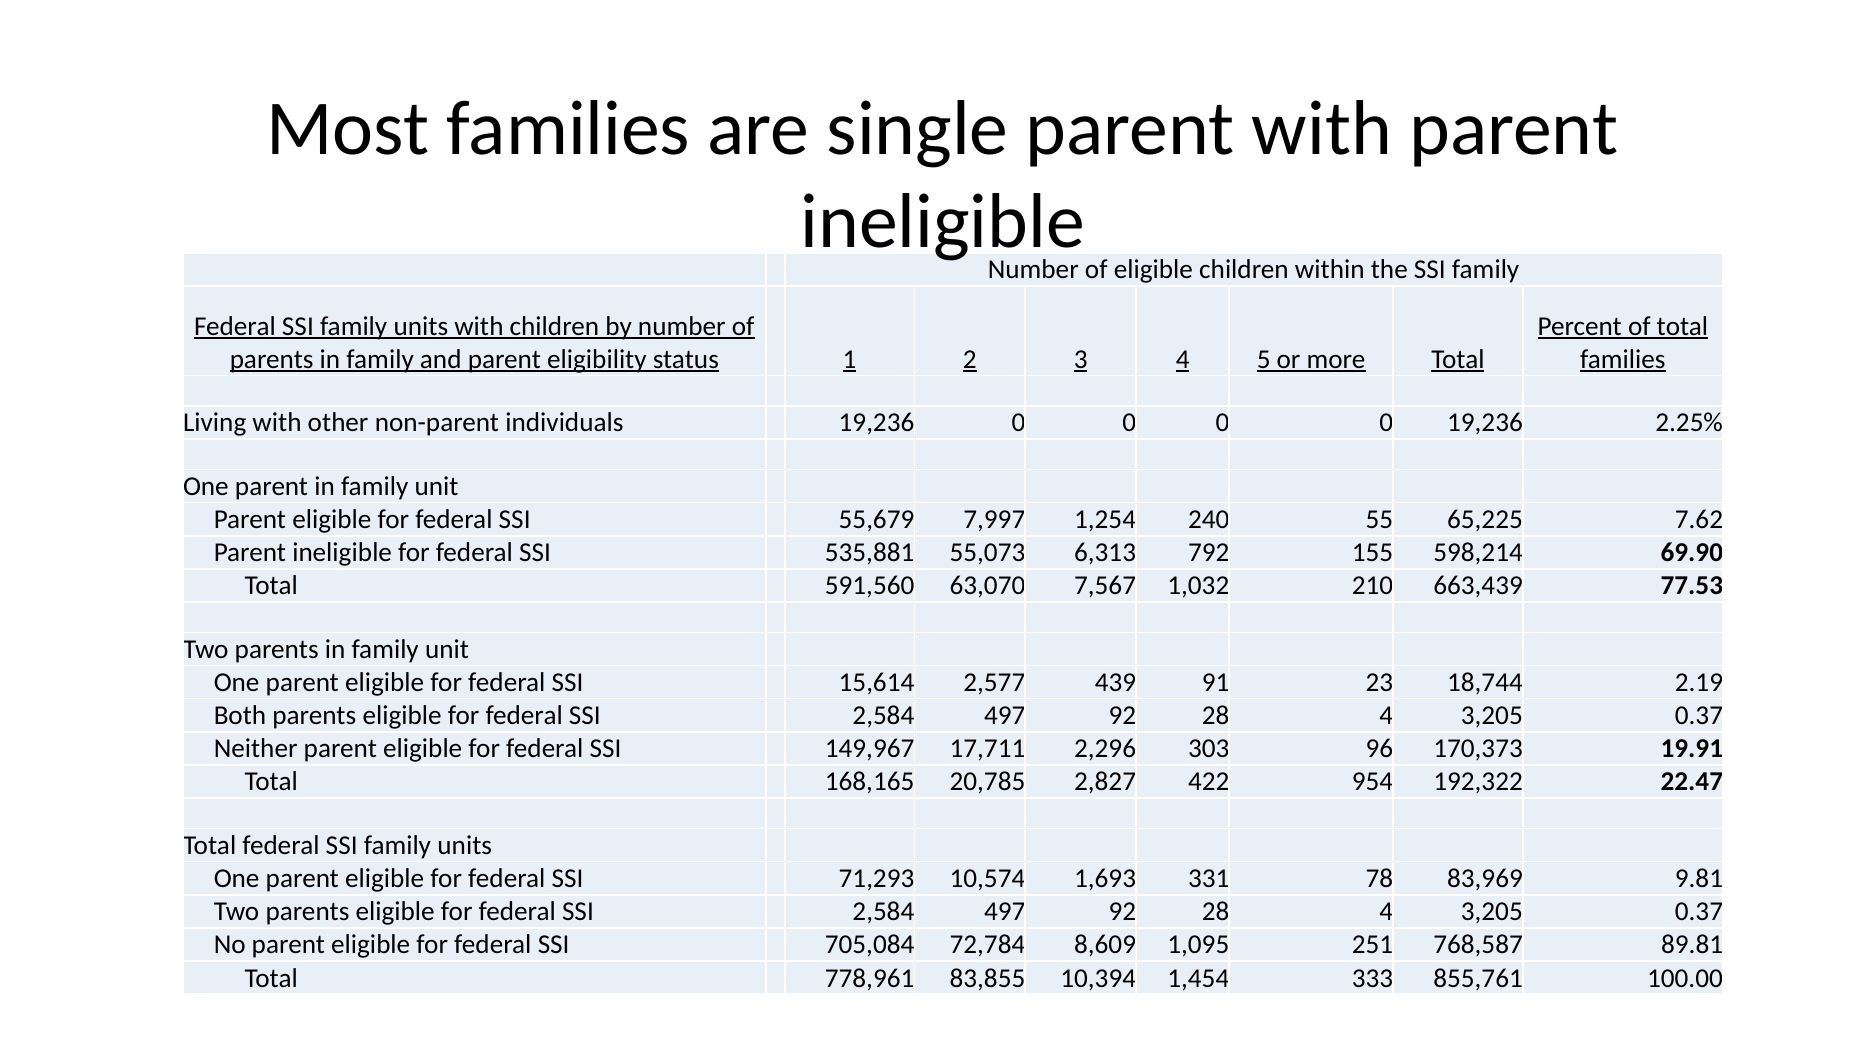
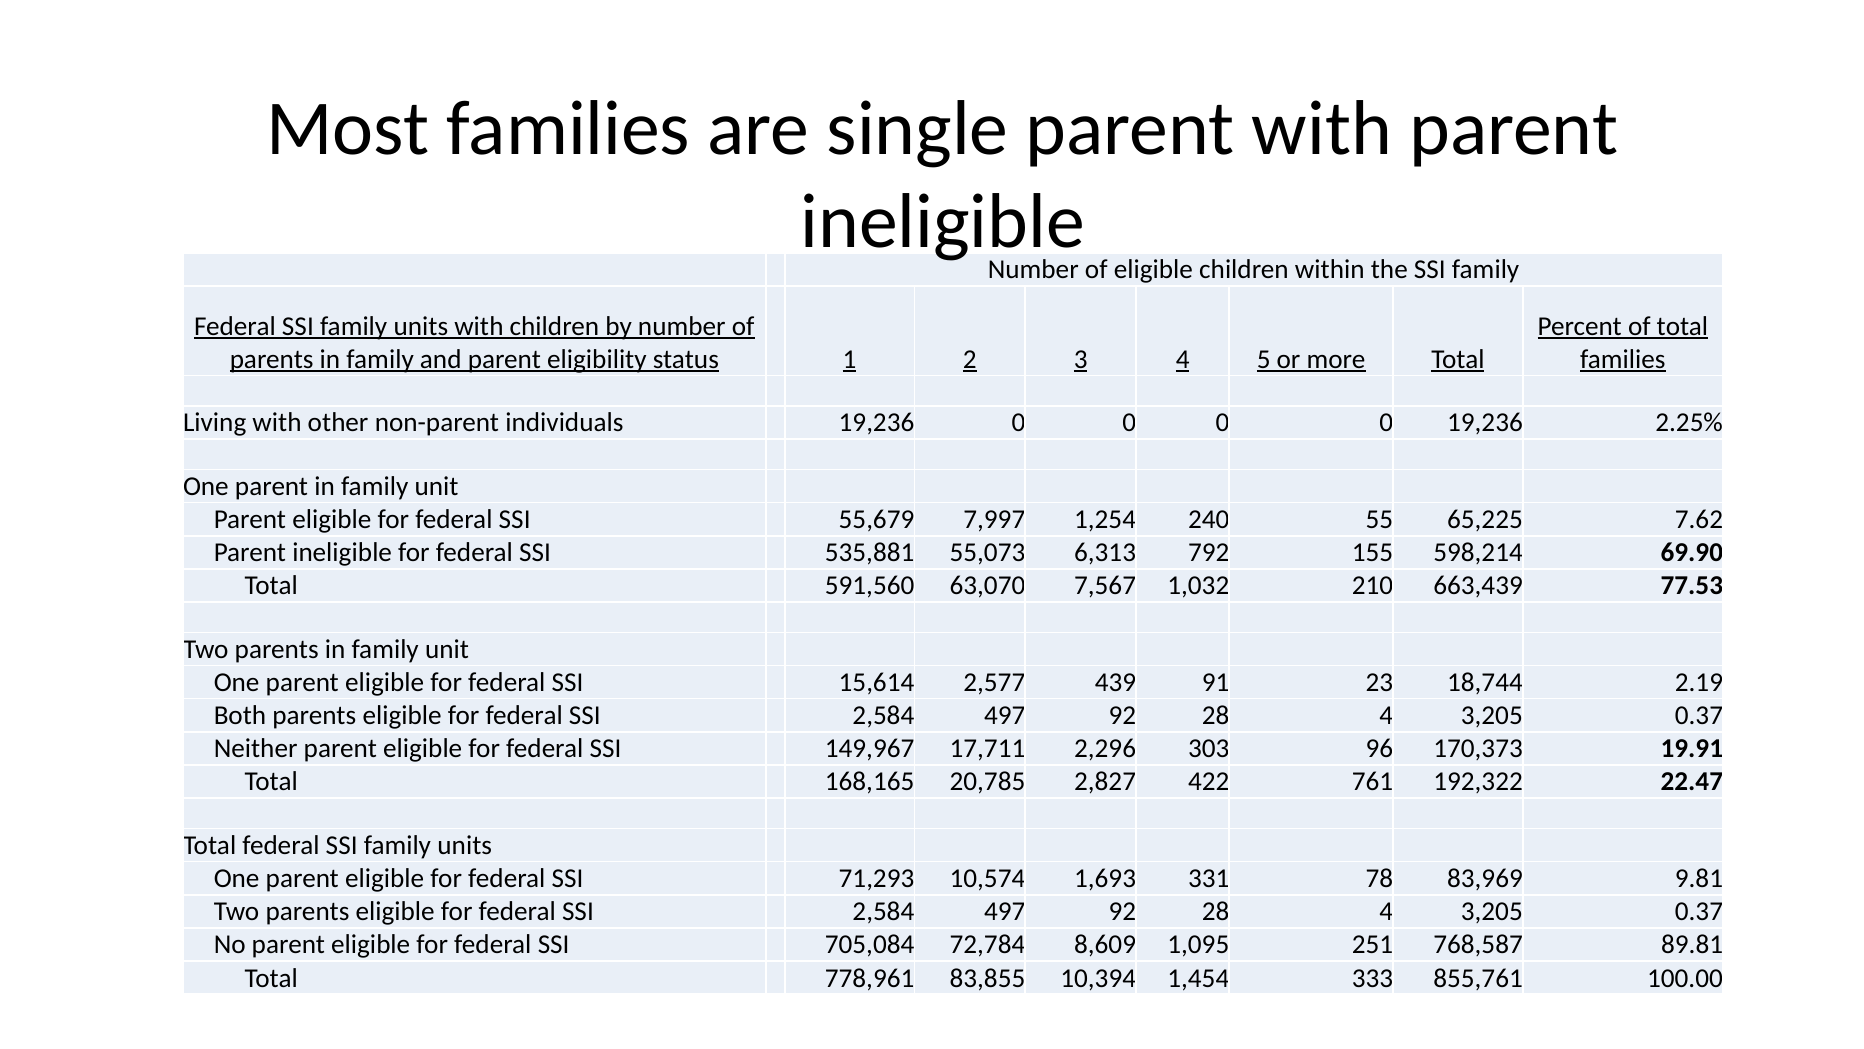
954: 954 -> 761
